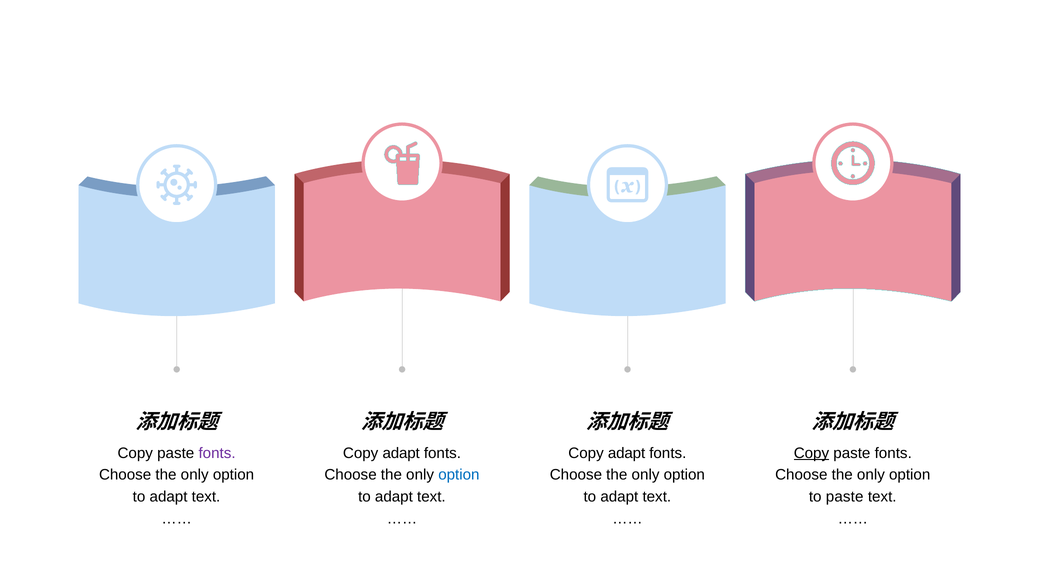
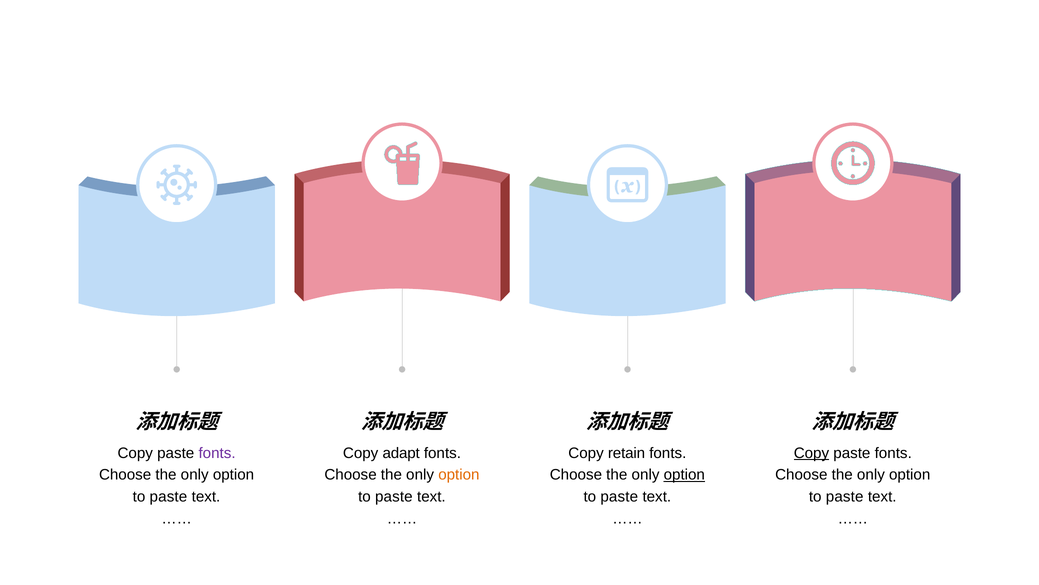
adapt at (627, 453): adapt -> retain
option at (459, 475) colour: blue -> orange
option at (684, 475) underline: none -> present
adapt at (169, 496): adapt -> paste
adapt at (394, 496): adapt -> paste
adapt at (619, 496): adapt -> paste
